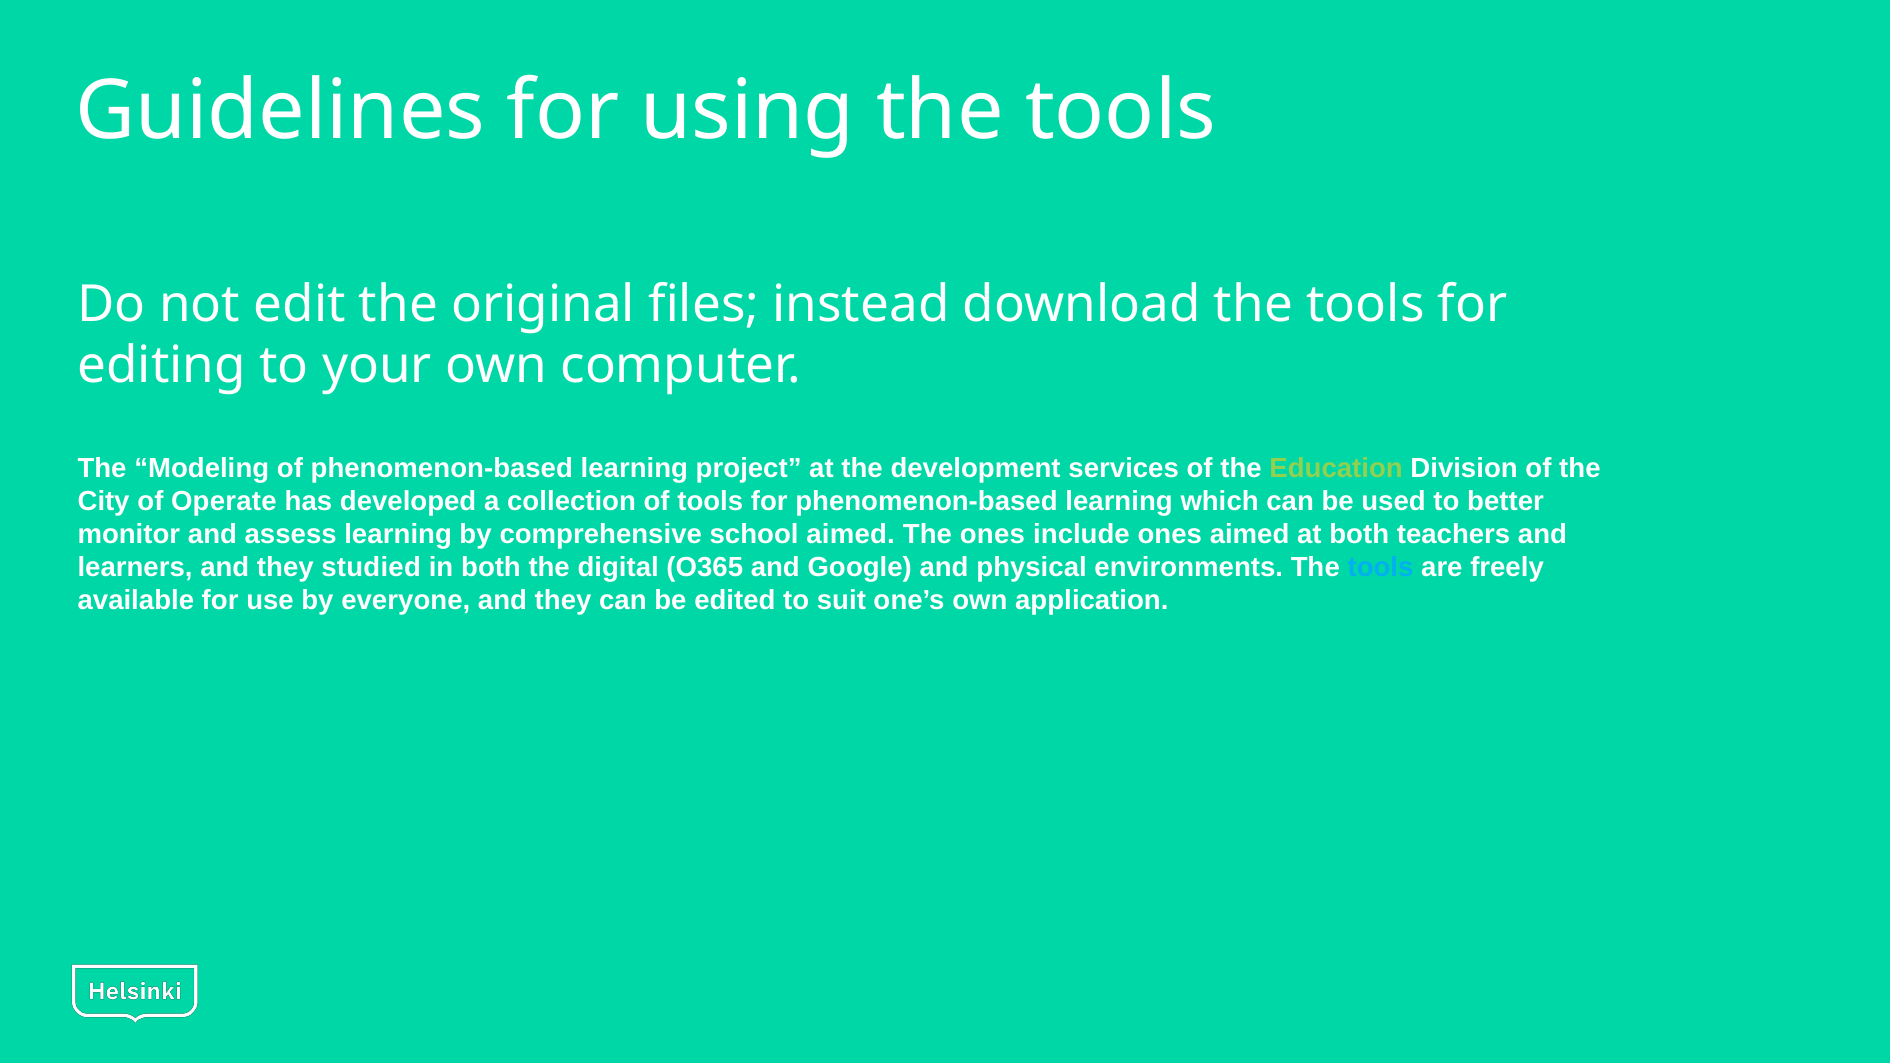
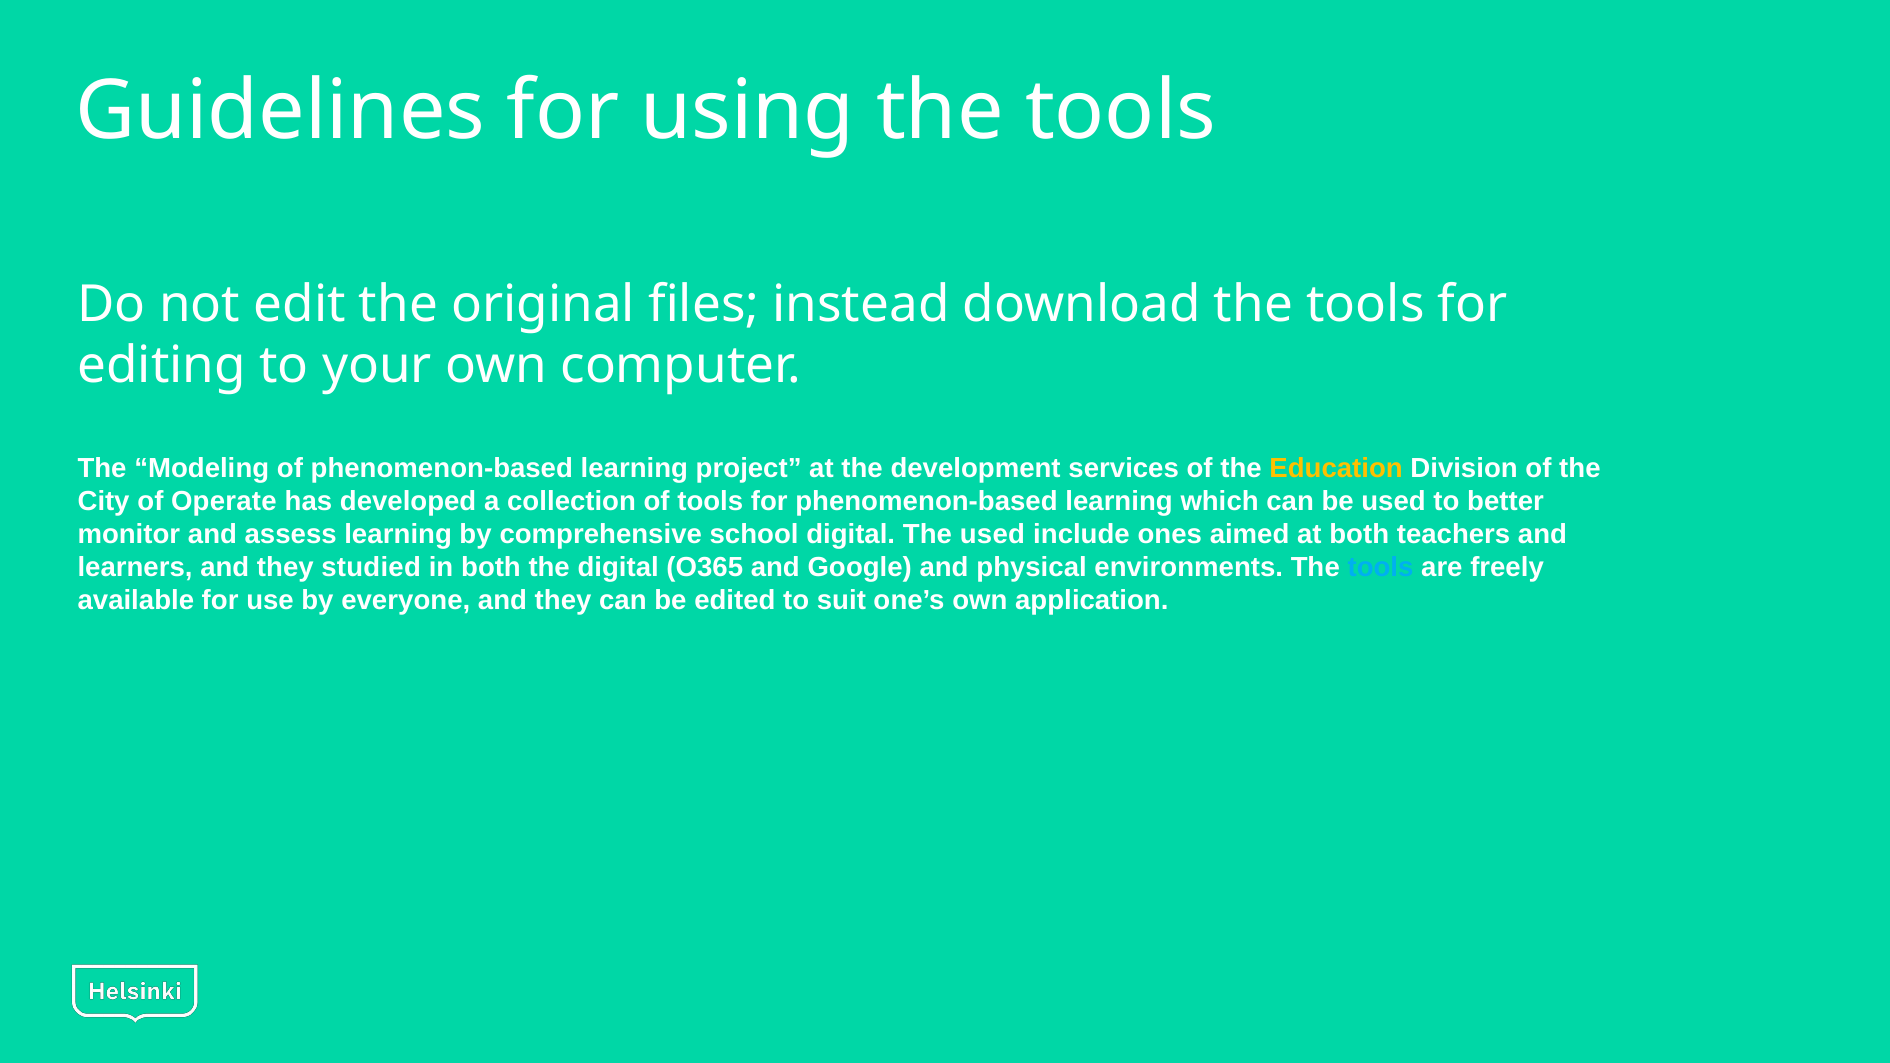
Education colour: light green -> yellow
school aimed: aimed -> digital
The ones: ones -> used
